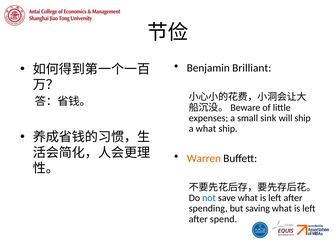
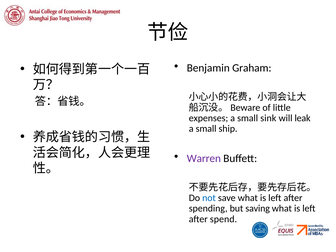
Brilliant: Brilliant -> Graham
will ship: ship -> leak
what at (206, 129): what -> small
Warren colour: orange -> purple
